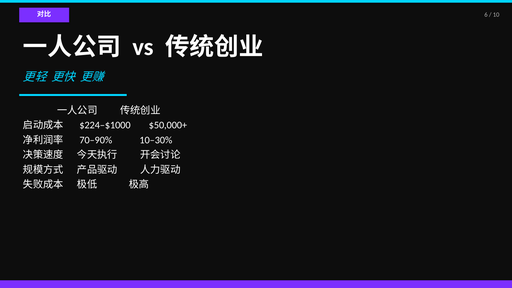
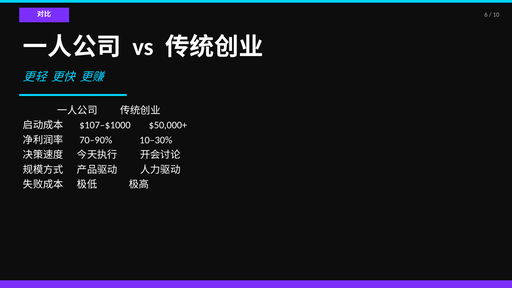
$224–$1000: $224–$1000 -> $107–$1000
